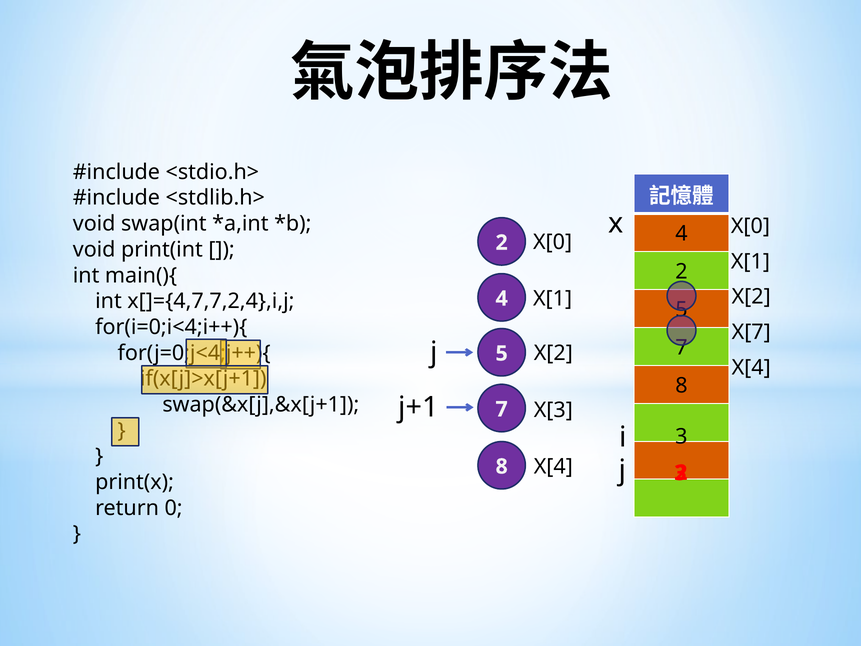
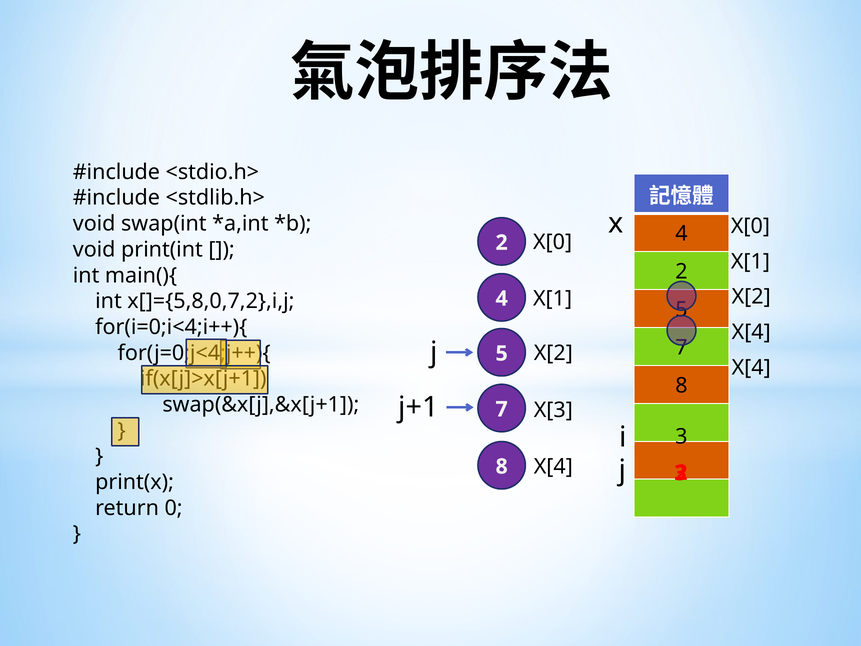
x[]={4,7,7,2,4},i,j: x[]={4,7,7,2,4},i,j -> x[]={5,8,0,7,2},i,j
X[7 at (751, 332): X[7 -> X[4
